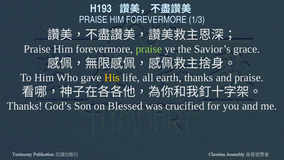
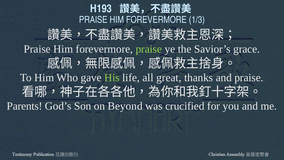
His colour: yellow -> light green
earth: earth -> great
Thanks at (25, 106): Thanks -> Parents
Blessed: Blessed -> Beyond
